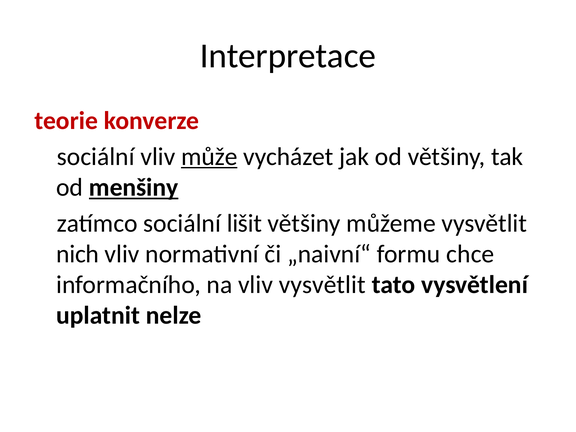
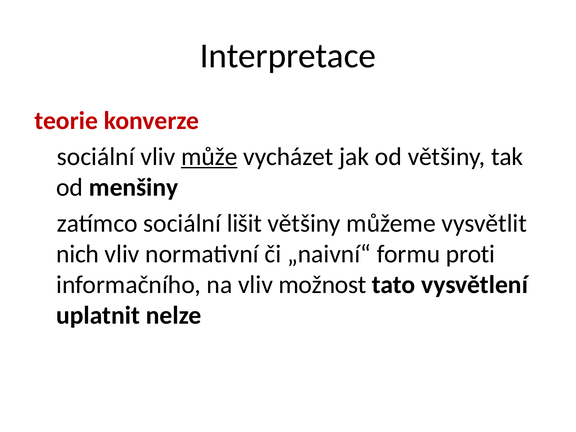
menšiny underline: present -> none
chce: chce -> proti
vliv vysvětlit: vysvětlit -> možnost
